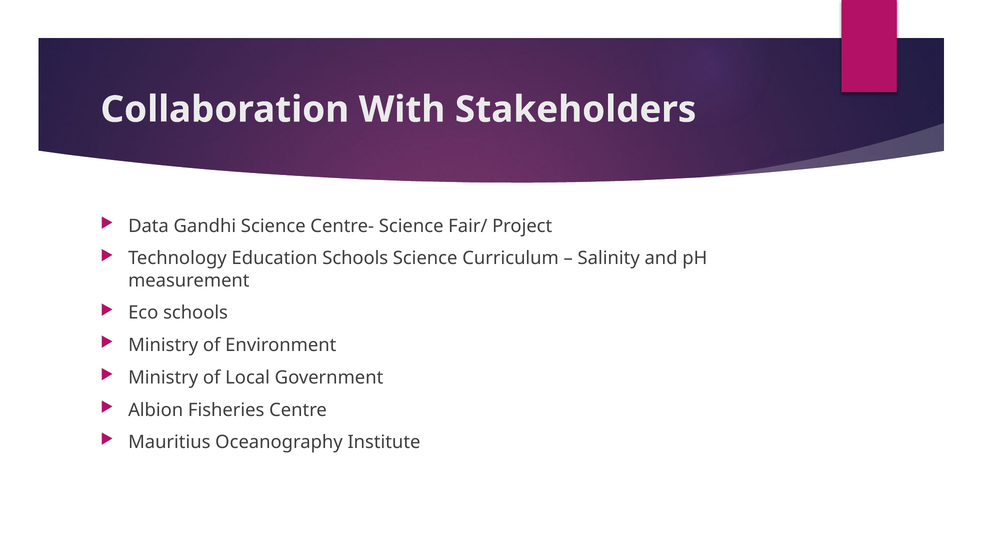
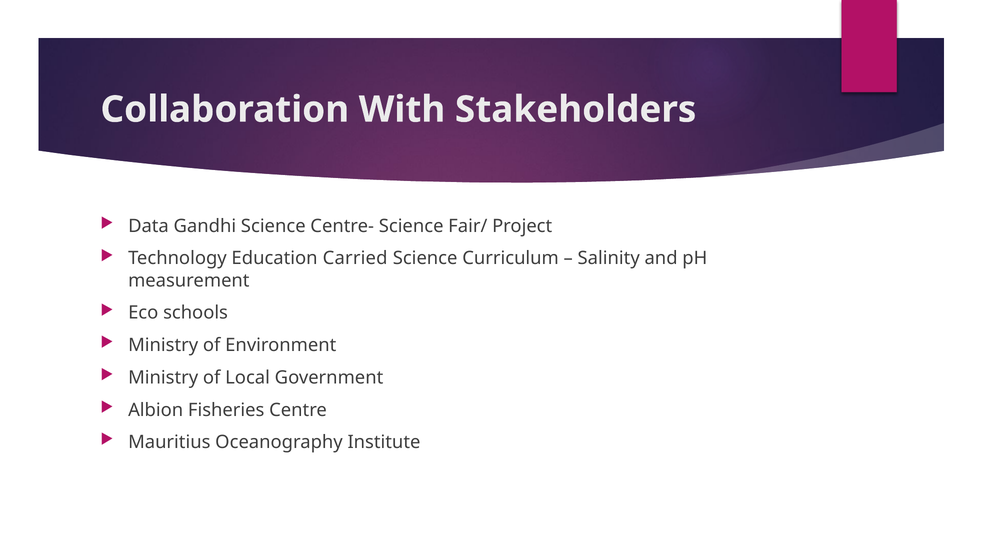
Education Schools: Schools -> Carried
